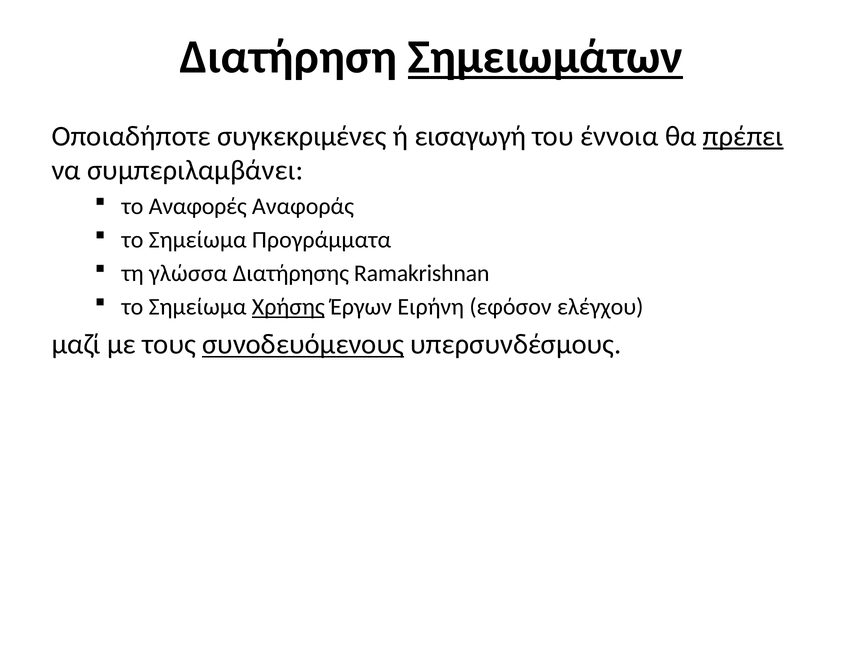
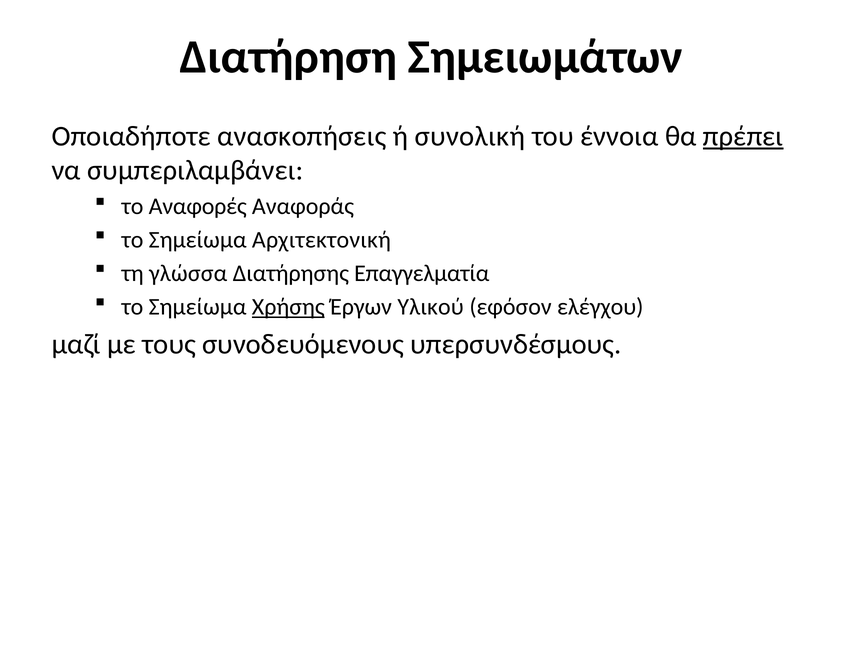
Σημειωμάτων underline: present -> none
συγκεκριμένες: συγκεκριμένες -> ανασκοπήσεις
εισαγωγή: εισαγωγή -> συνολική
Προγράμματα: Προγράμματα -> Αρχιτεκτονική
Ramakrishnan: Ramakrishnan -> Επαγγελματία
Ειρήνη: Ειρήνη -> Υλικού
συνοδευόμενους underline: present -> none
